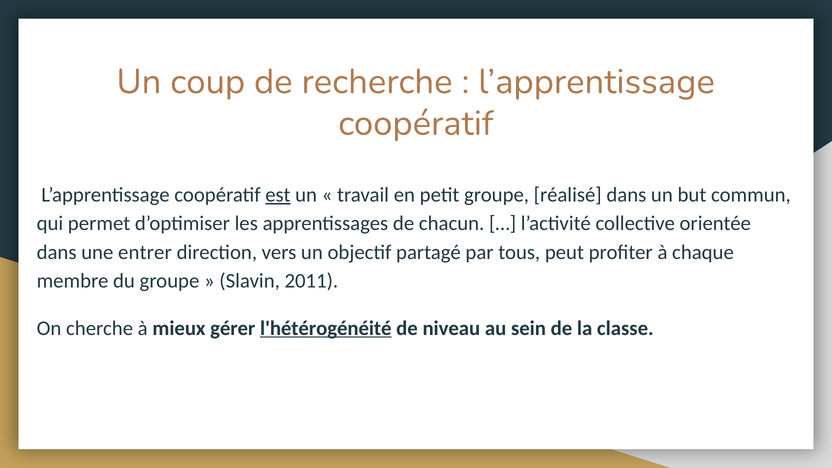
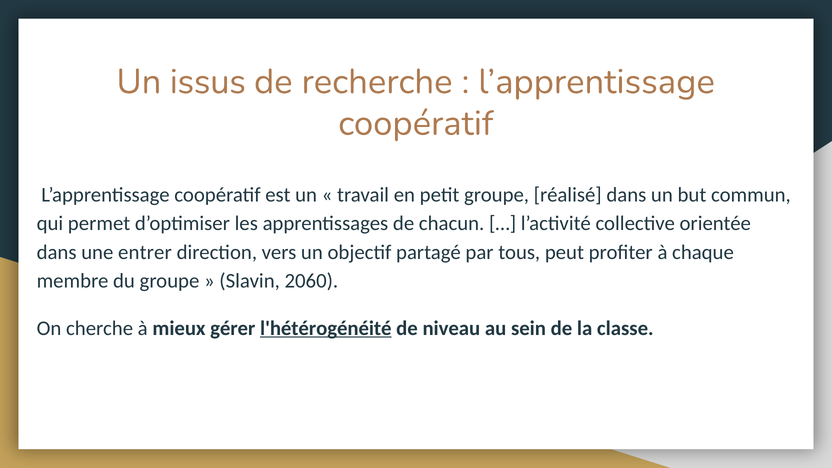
coup: coup -> issus
est underline: present -> none
2011: 2011 -> 2060
